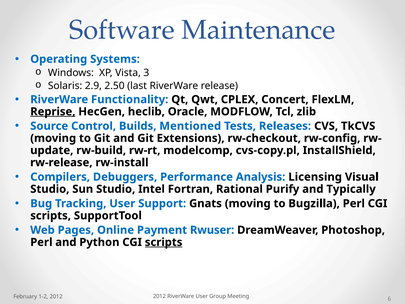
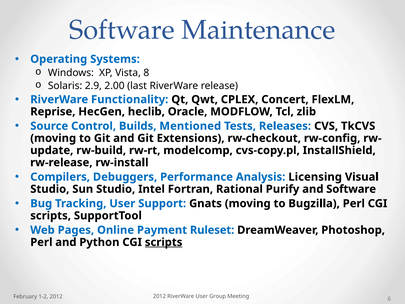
3: 3 -> 8
2.50: 2.50 -> 2.00
Reprise underline: present -> none
and Typically: Typically -> Software
Rwuser: Rwuser -> Ruleset
